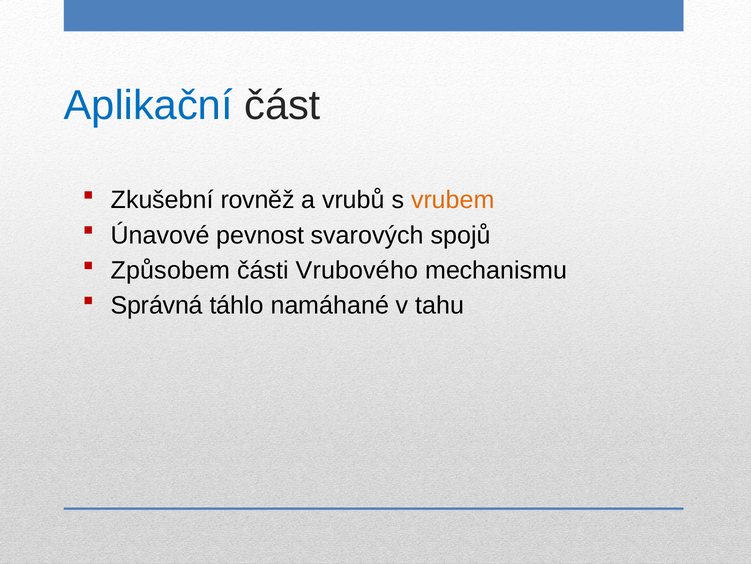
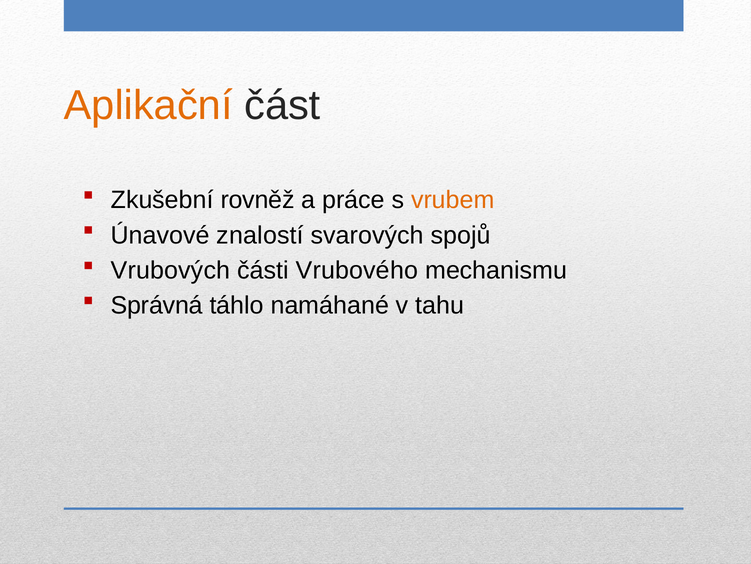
Aplikační colour: blue -> orange
vrubů: vrubů -> práce
pevnost: pevnost -> znalostí
Způsobem: Způsobem -> Vrubových
